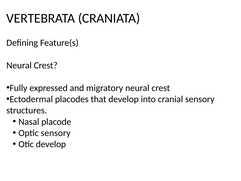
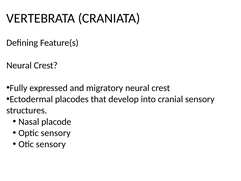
Otic develop: develop -> sensory
